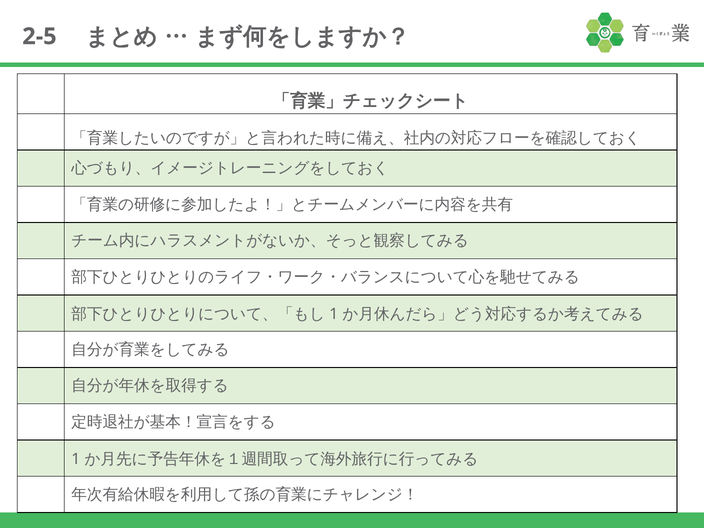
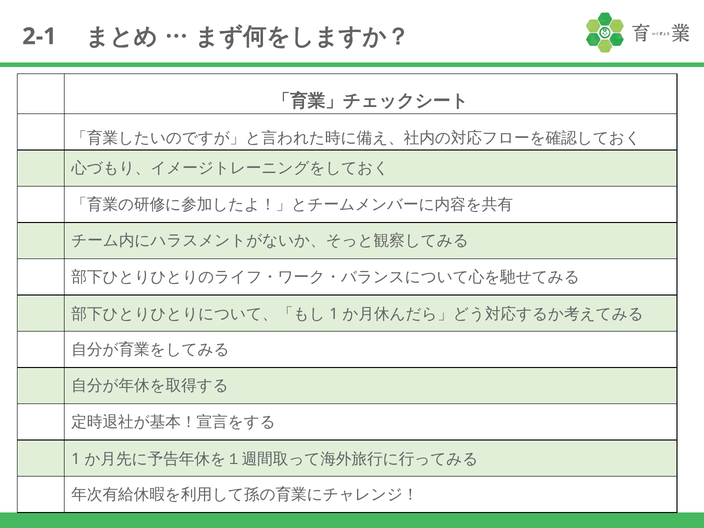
2-5: 2-5 -> 2-1
